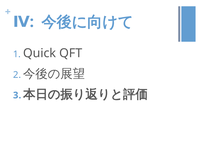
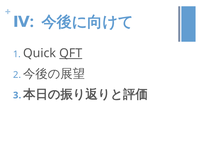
QFT underline: none -> present
